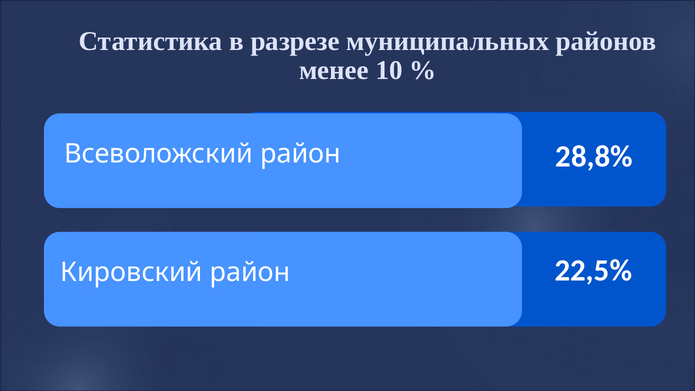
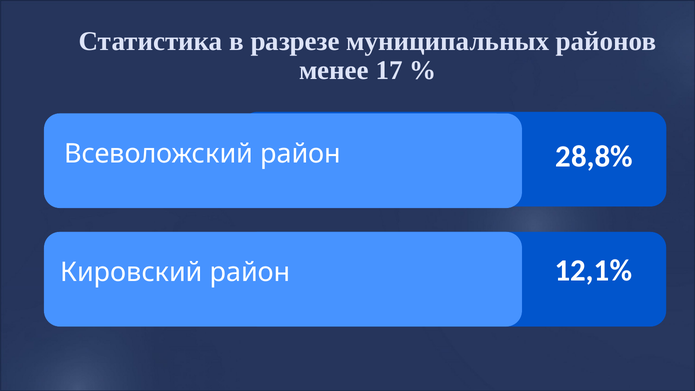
10: 10 -> 17
22,5%: 22,5% -> 12,1%
